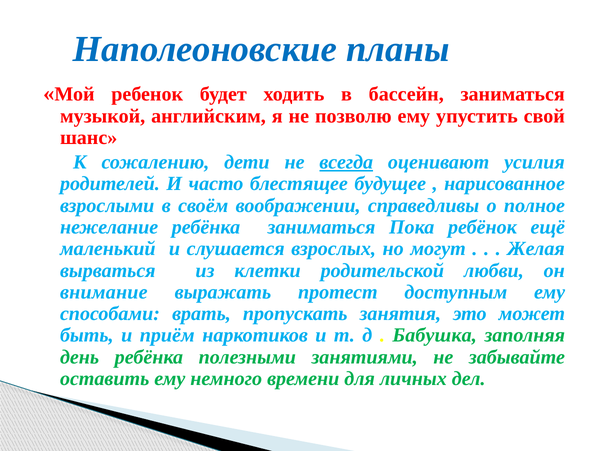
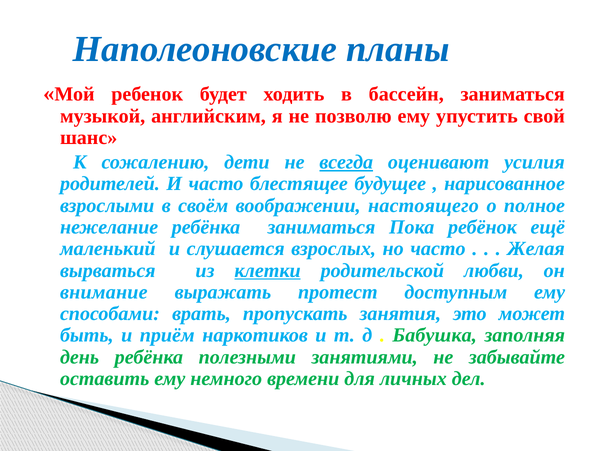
справедливы: справедливы -> настоящего
но могут: могут -> часто
клетки underline: none -> present
